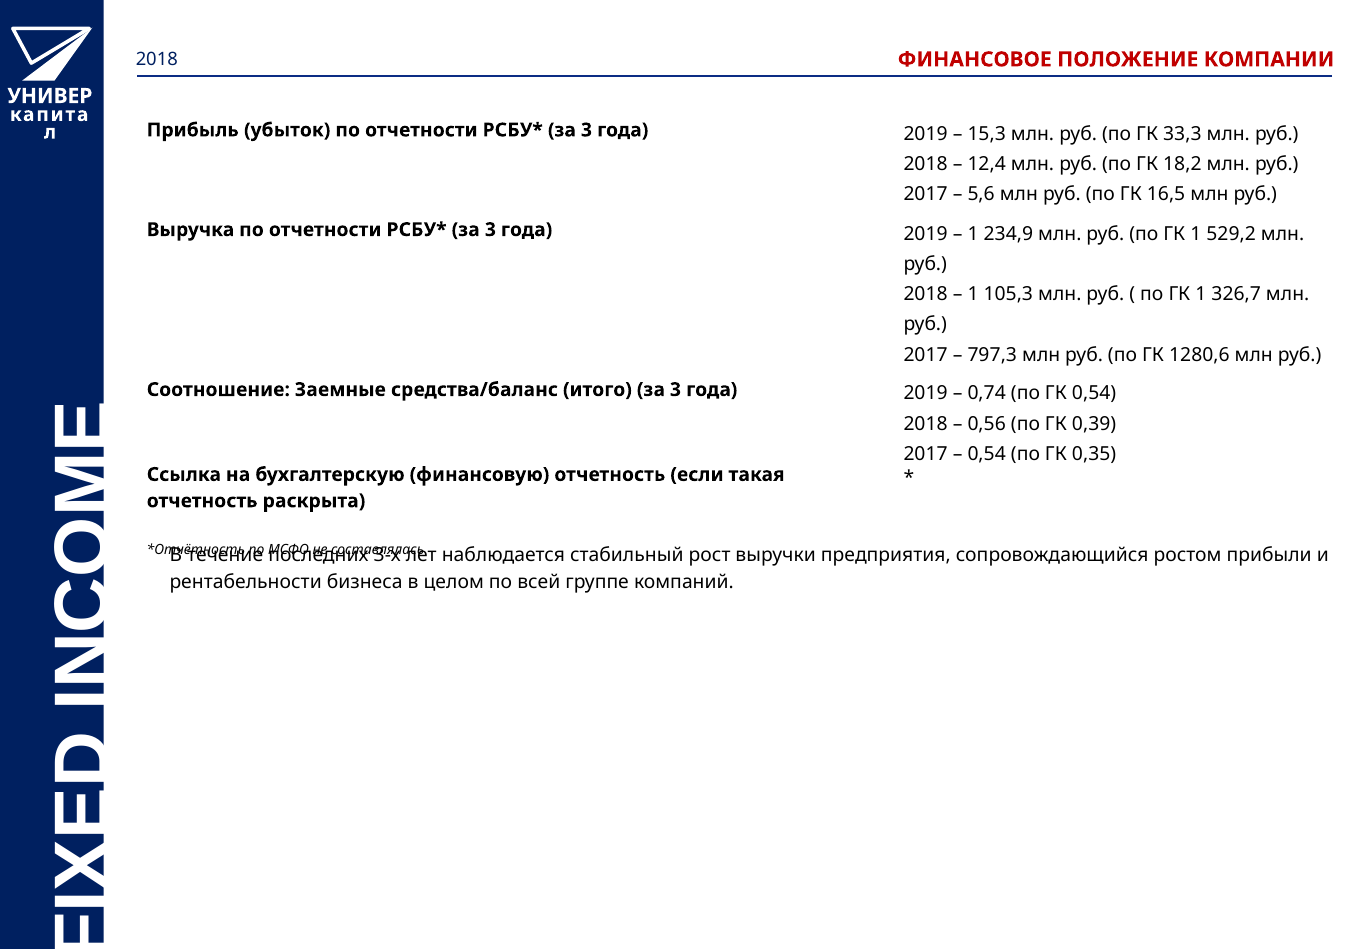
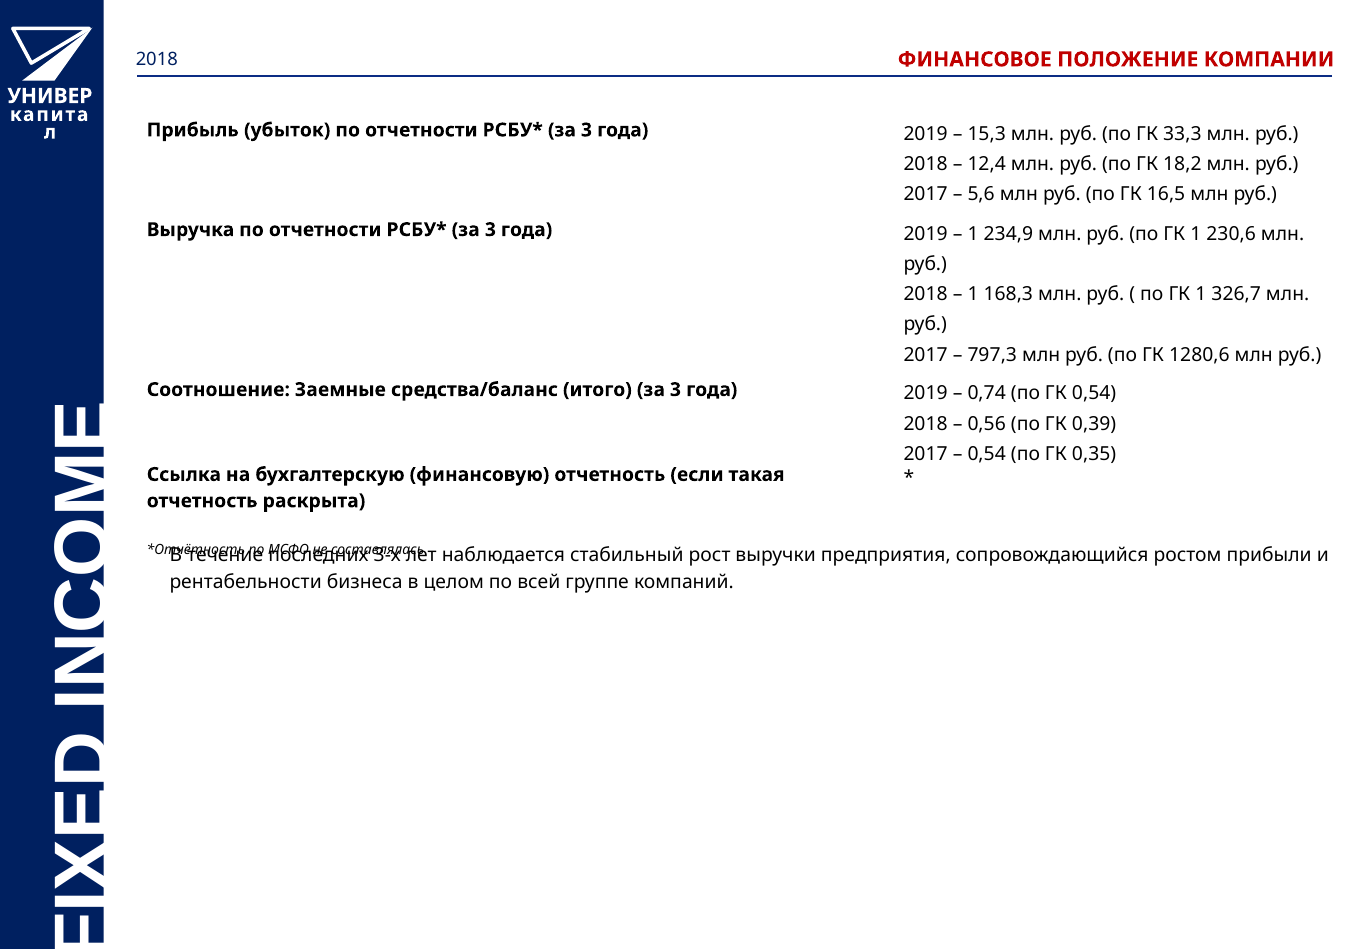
529,2: 529,2 -> 230,6
105,3: 105,3 -> 168,3
